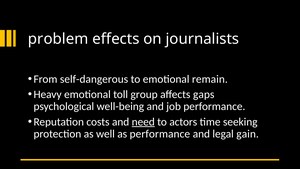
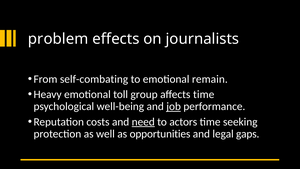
self-dangerous: self-dangerous -> self-combating
affects gaps: gaps -> time
job underline: none -> present
as performance: performance -> opportunities
gain: gain -> gaps
